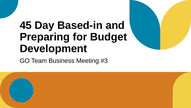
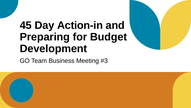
Based-in: Based-in -> Action-in
